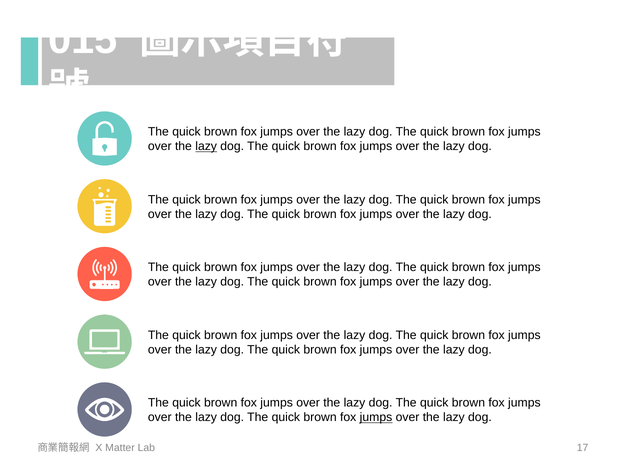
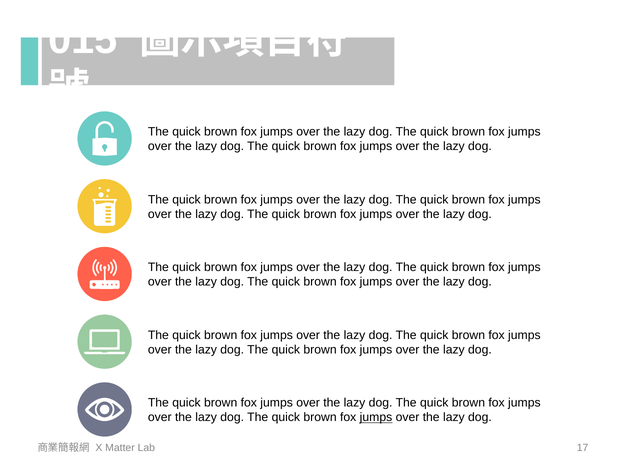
lazy at (206, 147) underline: present -> none
